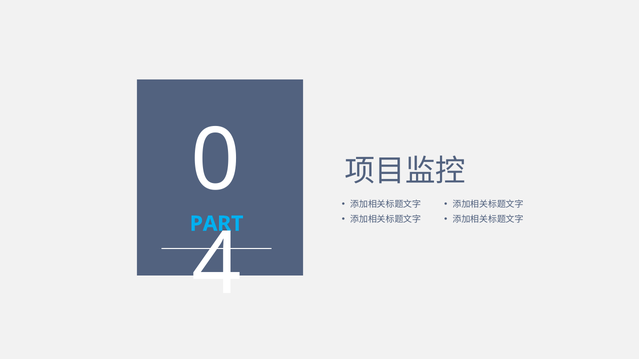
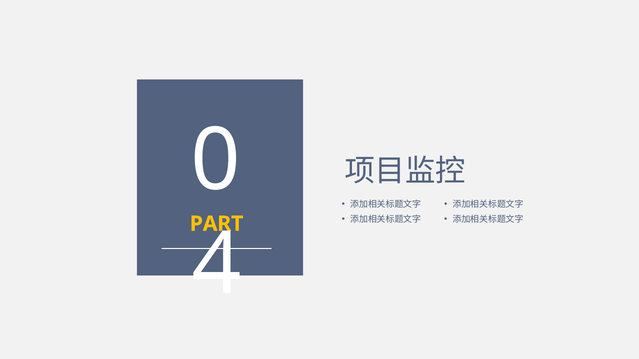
PART colour: light blue -> yellow
